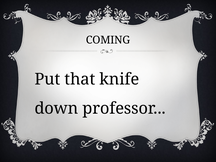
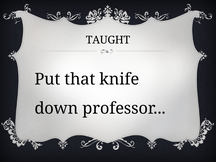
COMING: COMING -> TAUGHT
